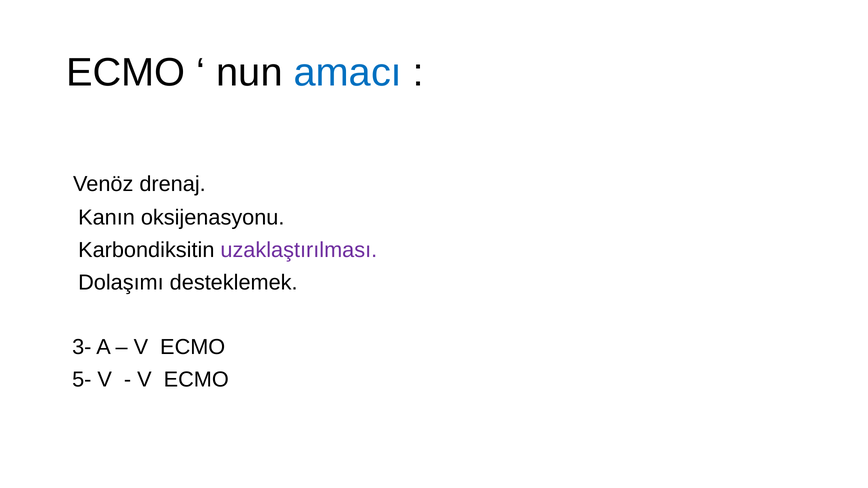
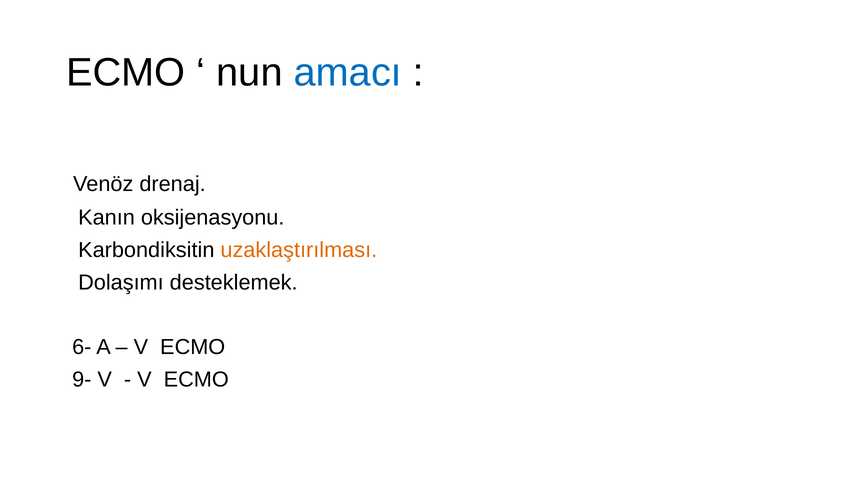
uzaklaştırılması colour: purple -> orange
3-: 3- -> 6-
5-: 5- -> 9-
